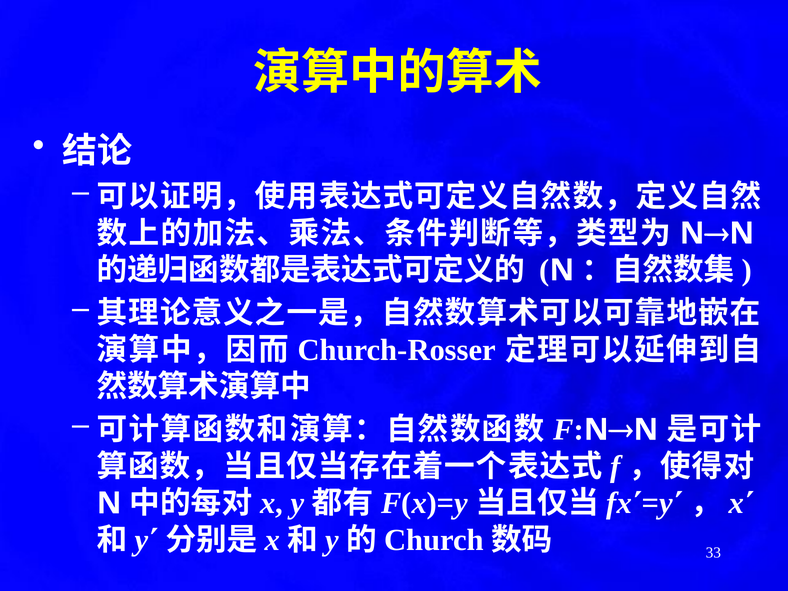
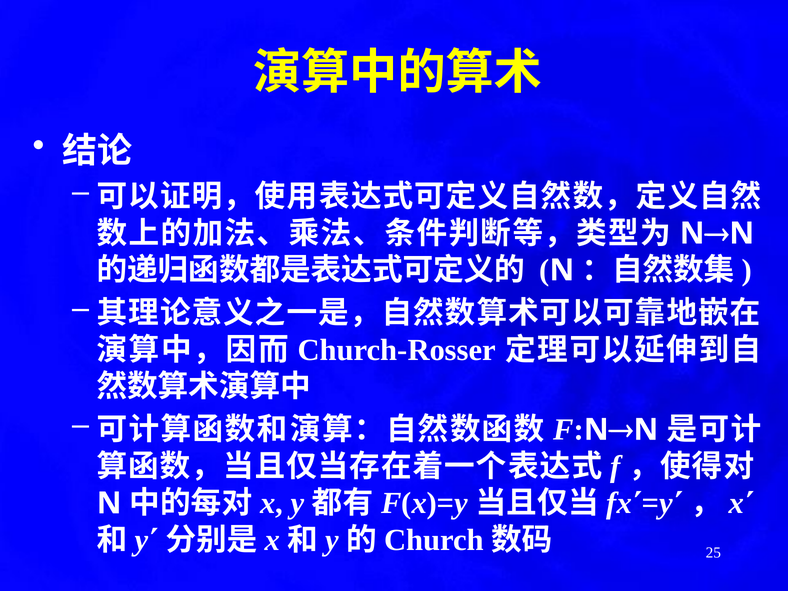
33: 33 -> 25
